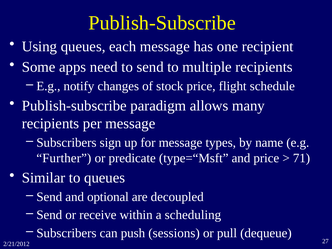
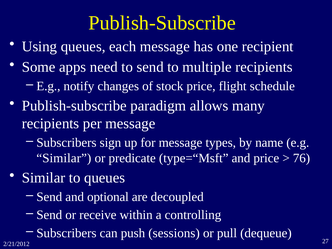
Further at (64, 158): Further -> Similar
71: 71 -> 76
scheduling: scheduling -> controlling
